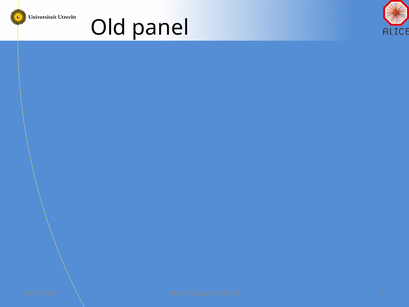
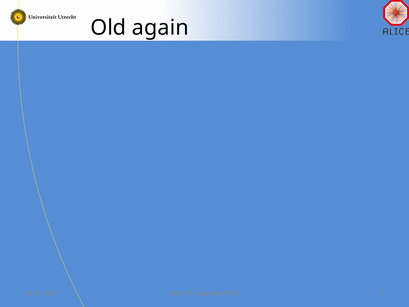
panel: panel -> again
